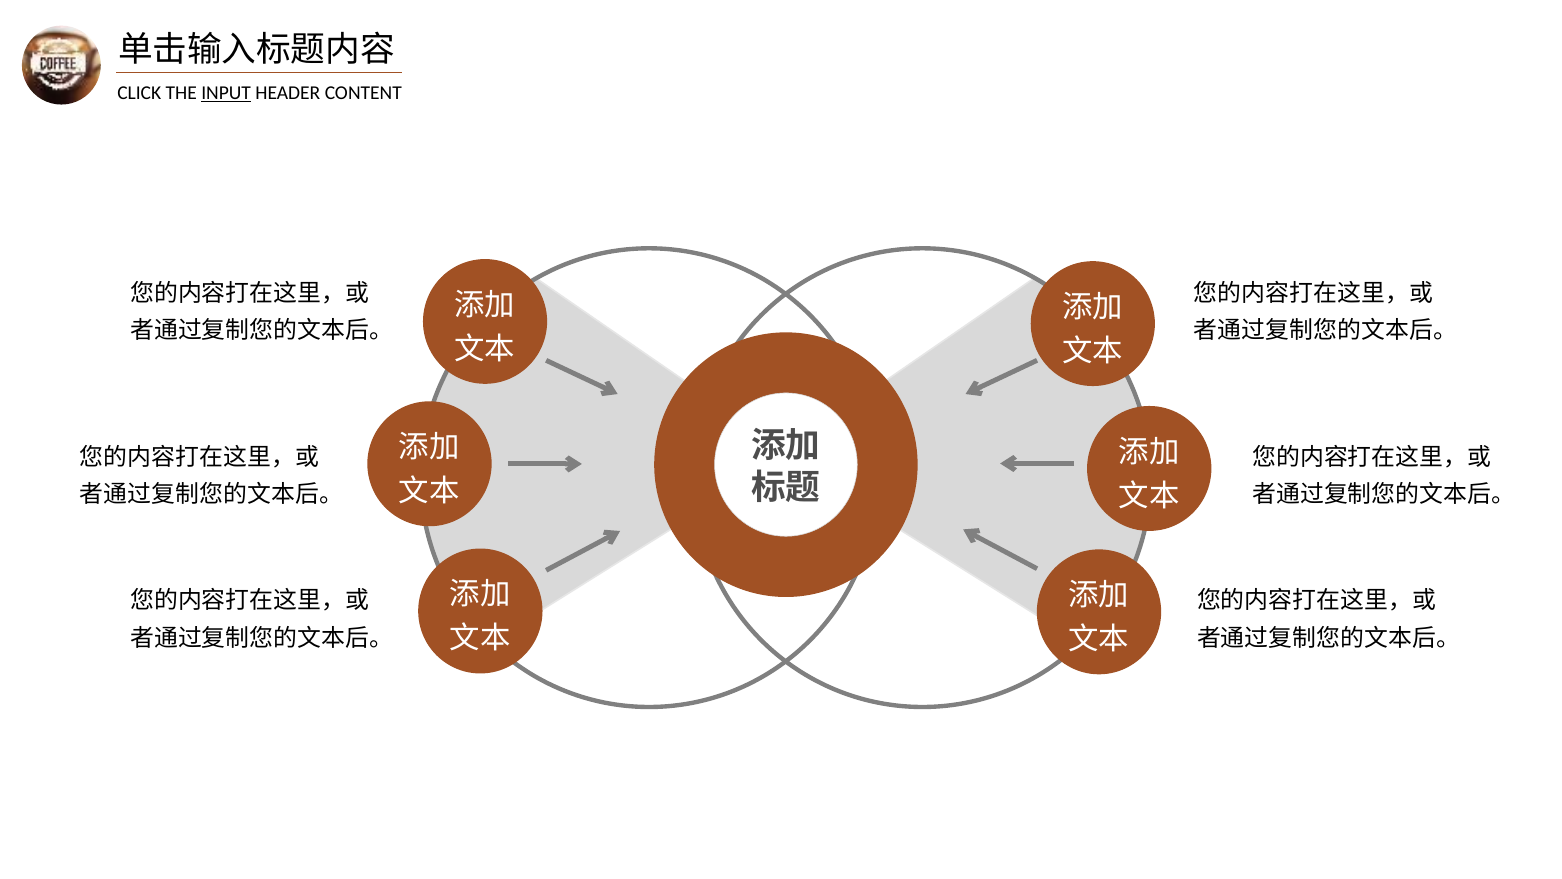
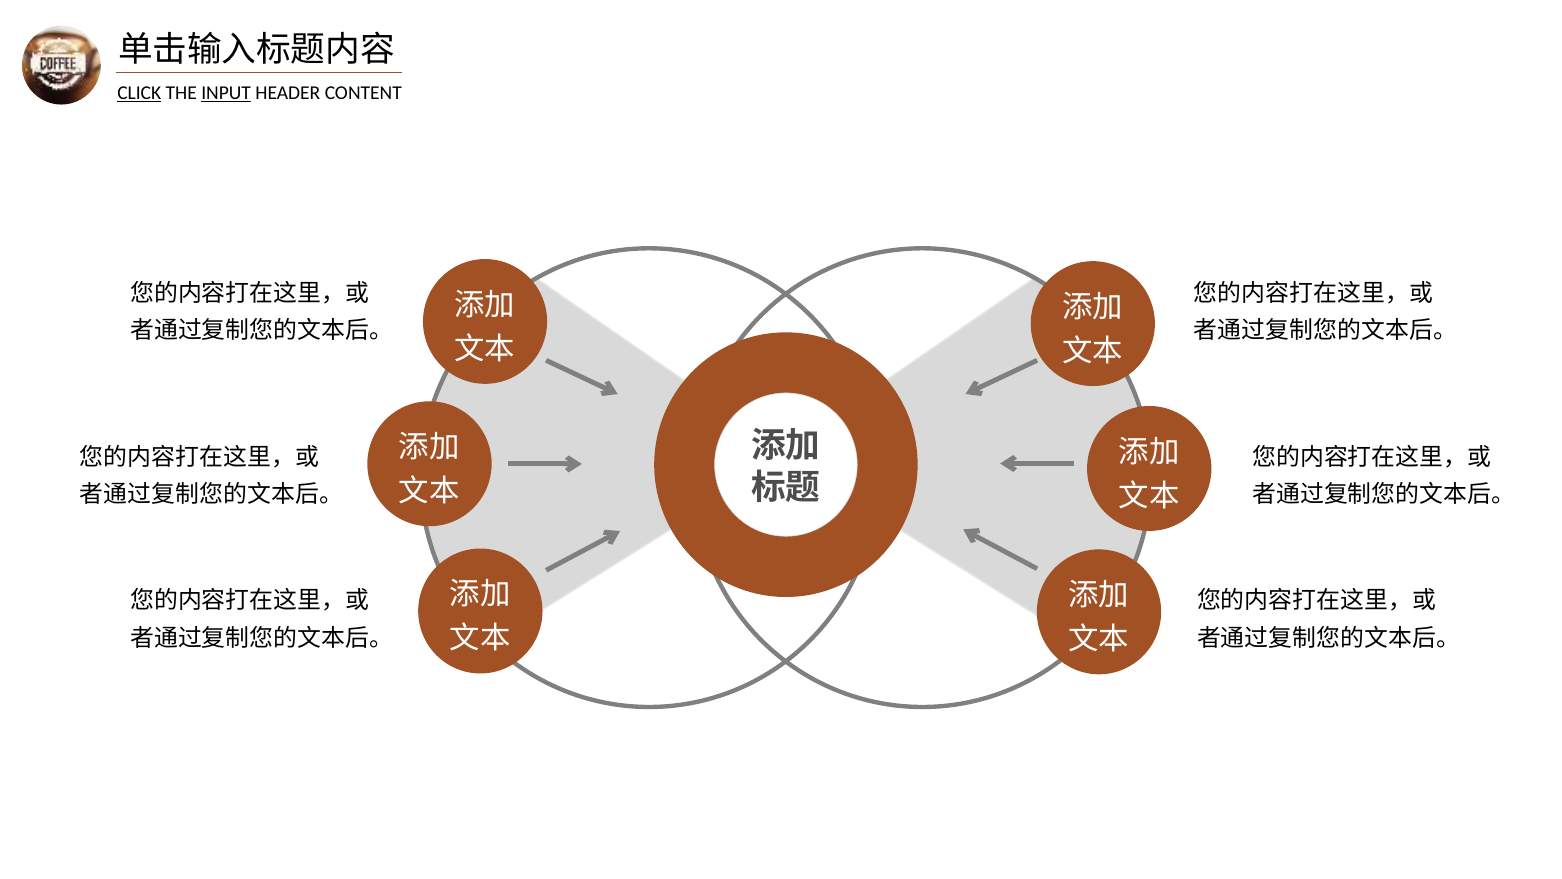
CLICK underline: none -> present
